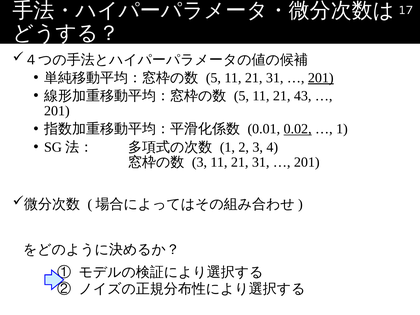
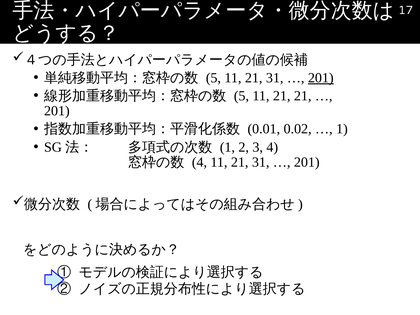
21 43: 43 -> 21
0.02 underline: present -> none
3 at (199, 162): 3 -> 4
